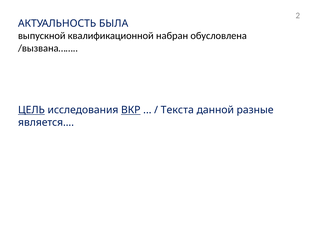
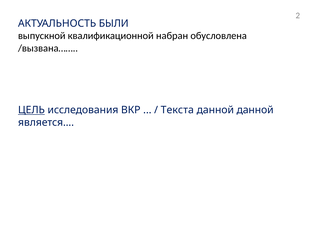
БЫЛА: БЫЛА -> БЫЛИ
ВКР underline: present -> none
данной разные: разные -> данной
